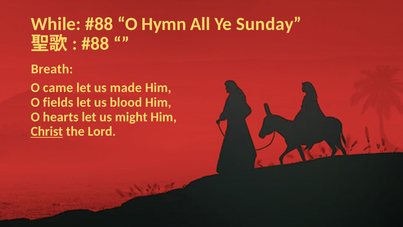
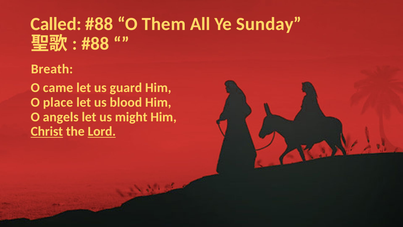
While: While -> Called
Hymn: Hymn -> Them
made: made -> guard
fields: fields -> place
hearts: hearts -> angels
Lord underline: none -> present
